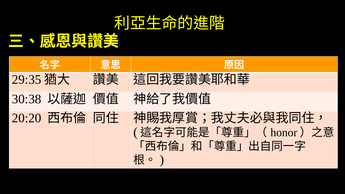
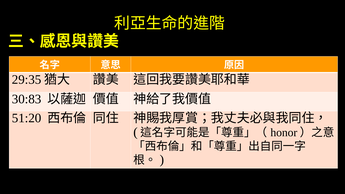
30:38: 30:38 -> 30:83
20:20: 20:20 -> 51:20
